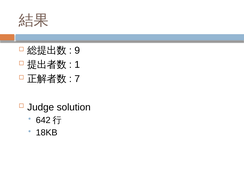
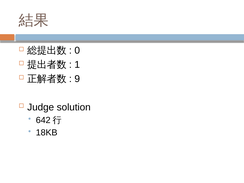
9: 9 -> 0
7: 7 -> 9
